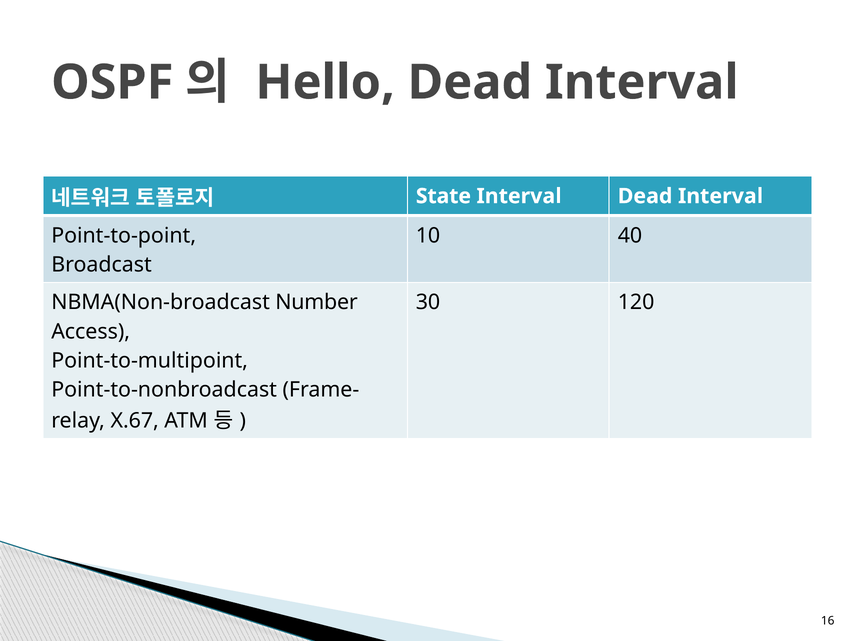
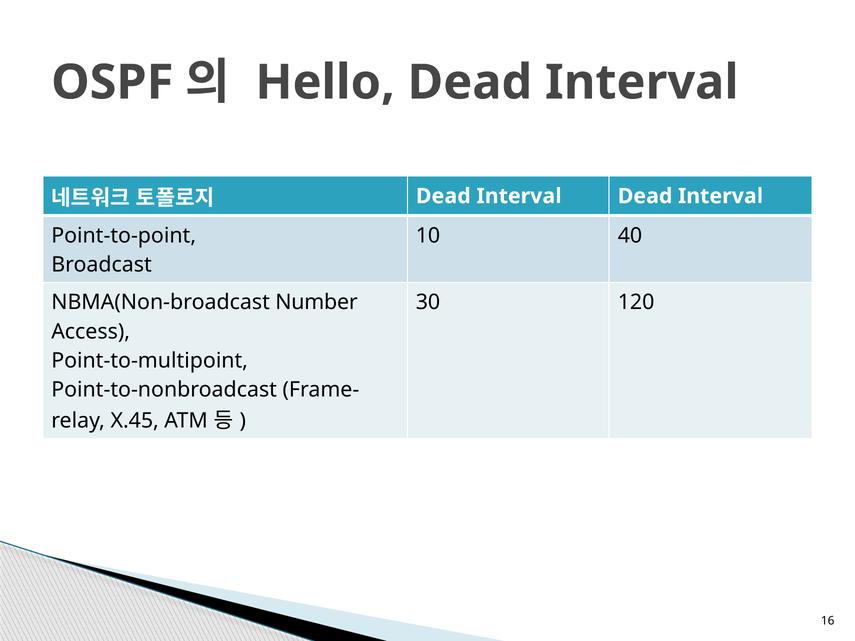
State at (443, 196): State -> Dead
X.67: X.67 -> X.45
